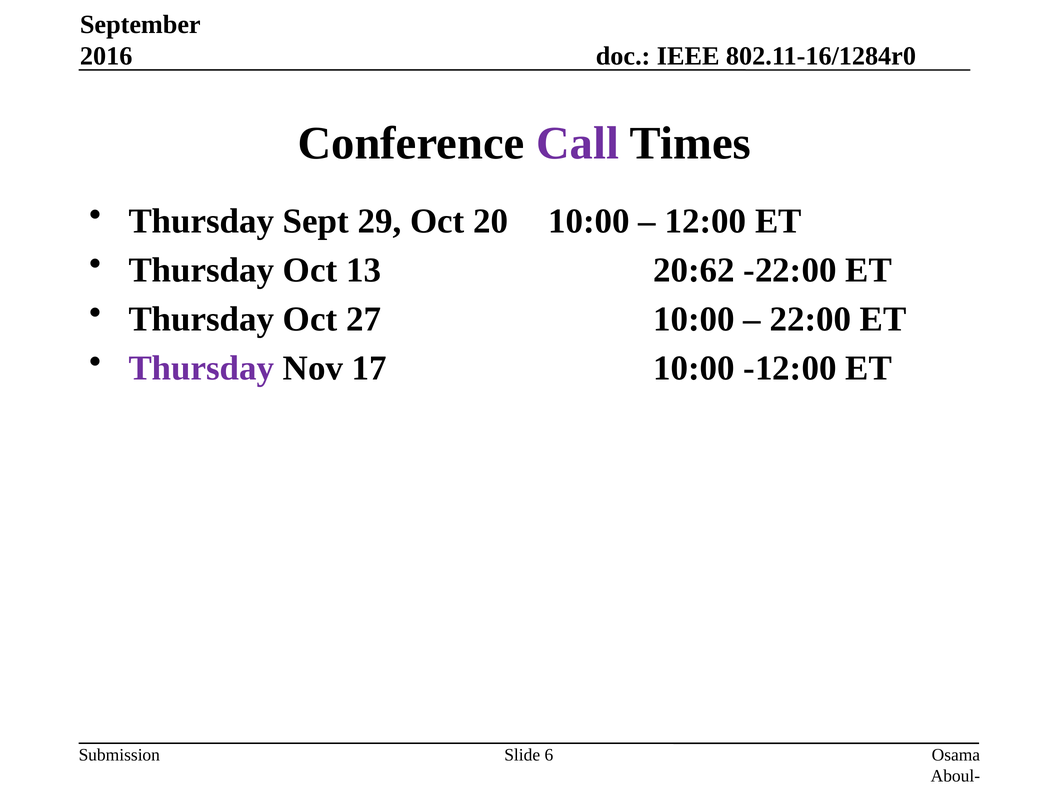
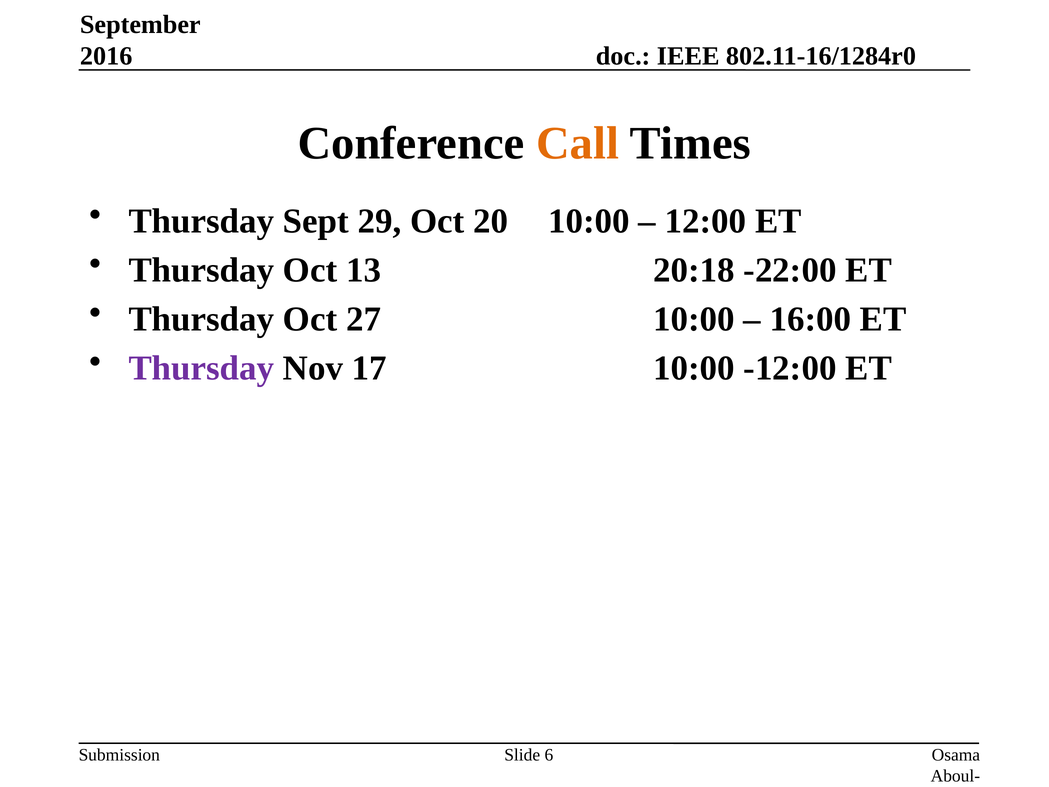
Call colour: purple -> orange
20:62: 20:62 -> 20:18
22:00: 22:00 -> 16:00
